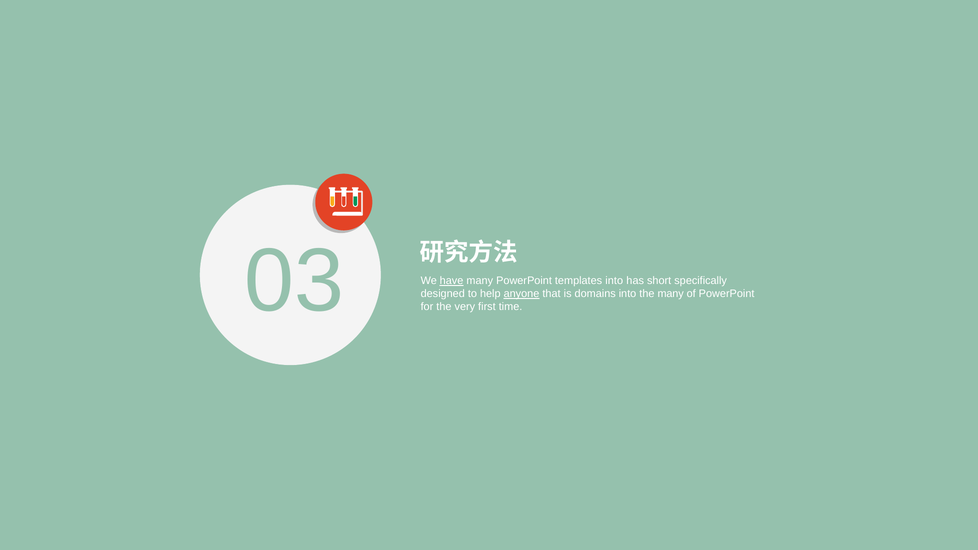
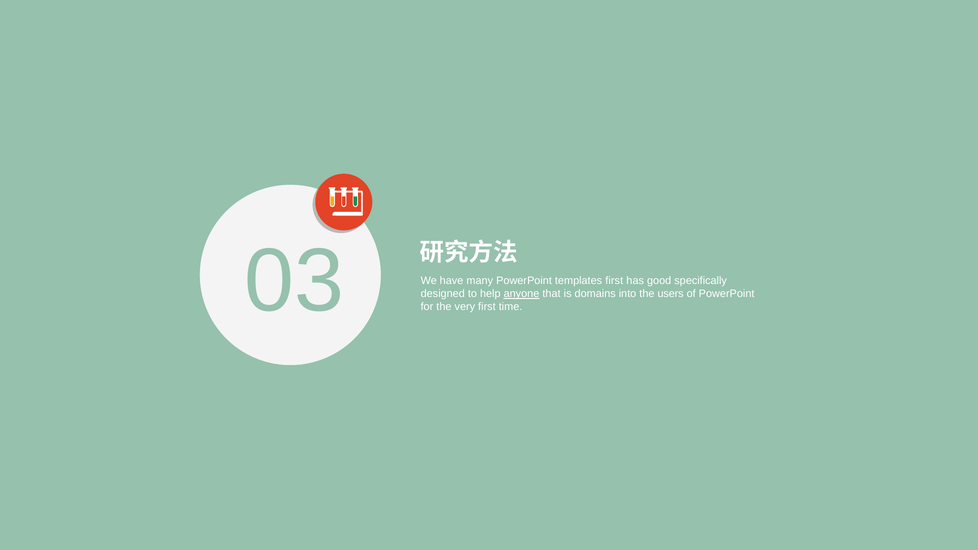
have underline: present -> none
templates into: into -> first
short: short -> good
the many: many -> users
